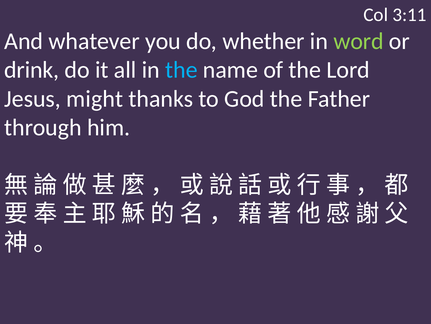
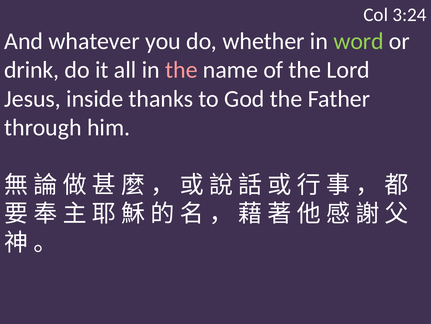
3:11: 3:11 -> 3:24
the at (181, 70) colour: light blue -> pink
might: might -> inside
